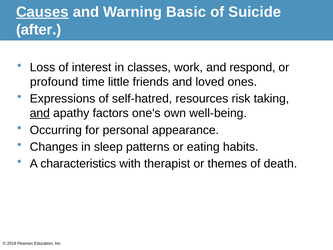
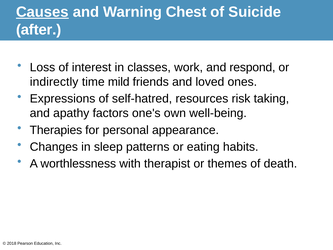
Basic: Basic -> Chest
profound: profound -> indirectly
little: little -> mild
and at (40, 113) underline: present -> none
Occurring: Occurring -> Therapies
characteristics: characteristics -> worthlessness
